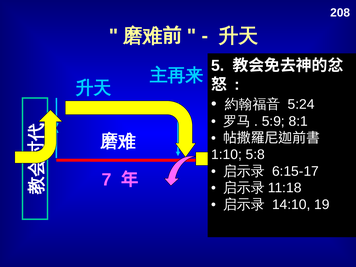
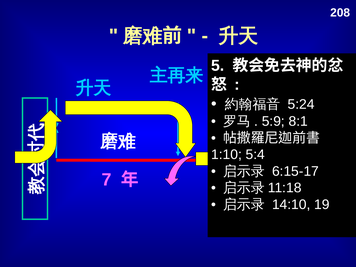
5:8: 5:8 -> 5:4
